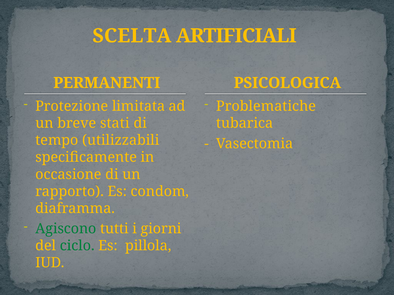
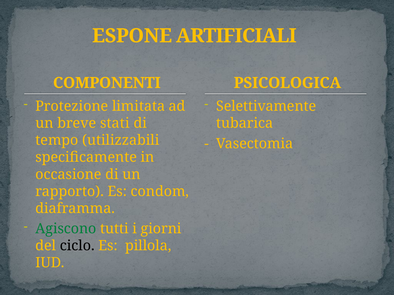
SCELTA: SCELTA -> ESPONE
PERMANENTI: PERMANENTI -> COMPONENTI
Problematiche: Problematiche -> Selettivamente
ciclo colour: green -> black
